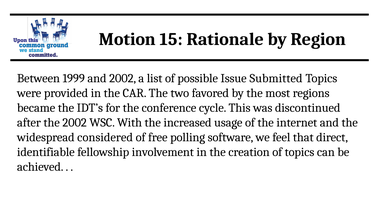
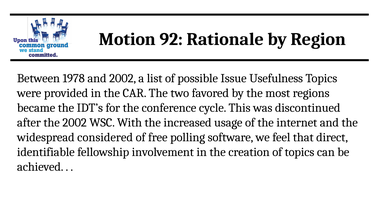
15: 15 -> 92
1999: 1999 -> 1978
Submitted: Submitted -> Usefulness
